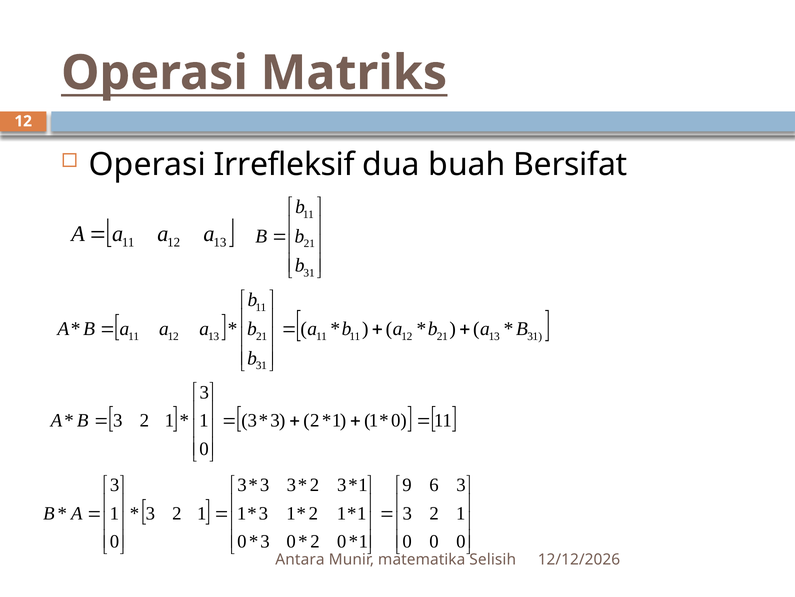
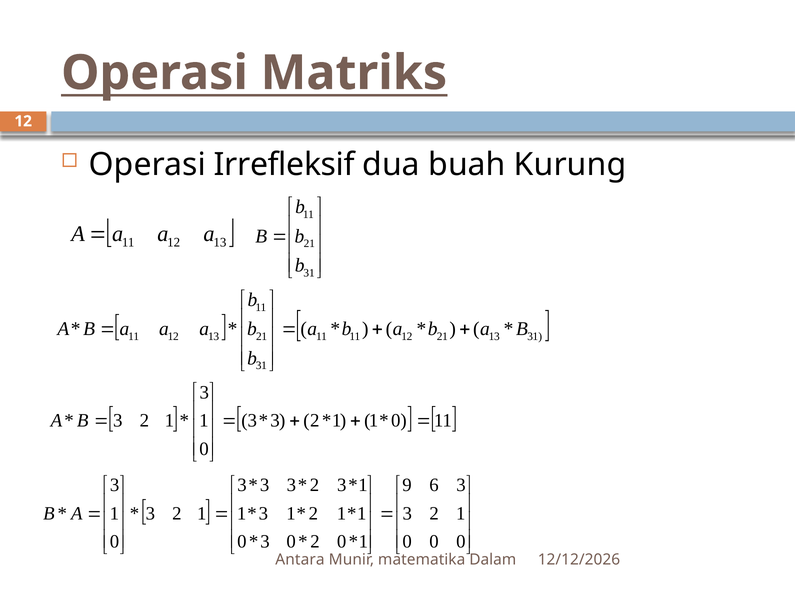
Bersifat: Bersifat -> Kurung
Selisih: Selisih -> Dalam
